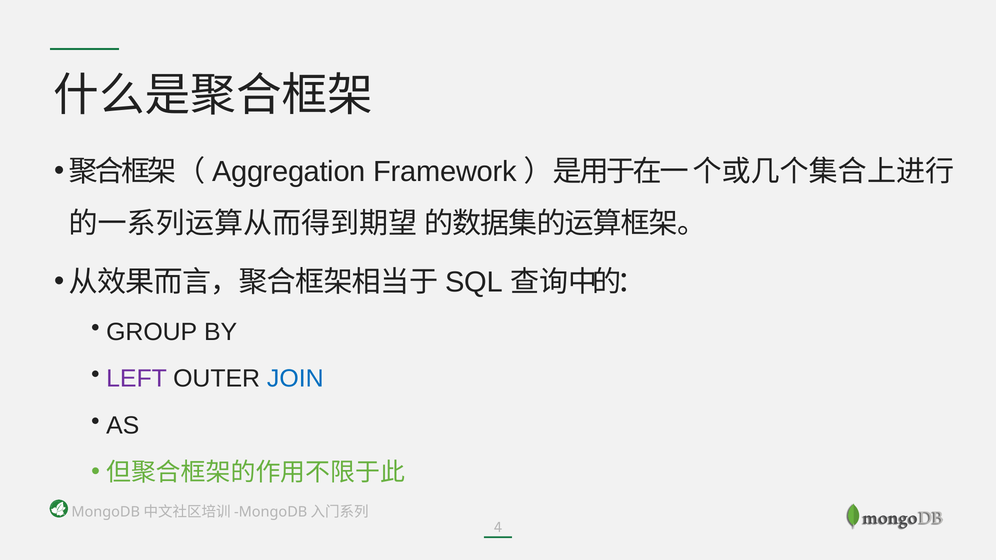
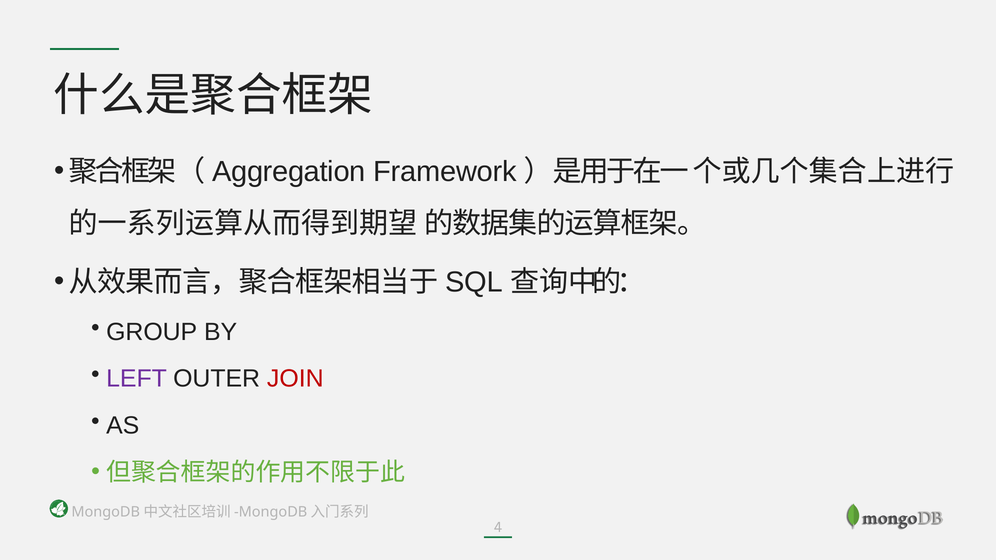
JOIN colour: blue -> red
